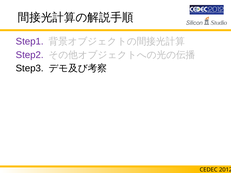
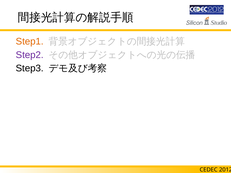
Step1 colour: purple -> orange
